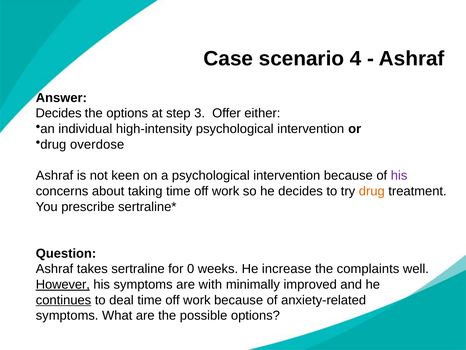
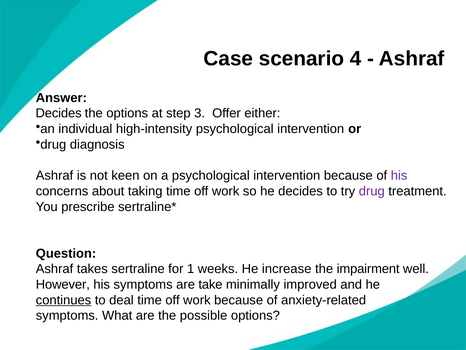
overdose: overdose -> diagnosis
drug at (372, 191) colour: orange -> purple
0: 0 -> 1
complaints: complaints -> impairment
However underline: present -> none
with: with -> take
